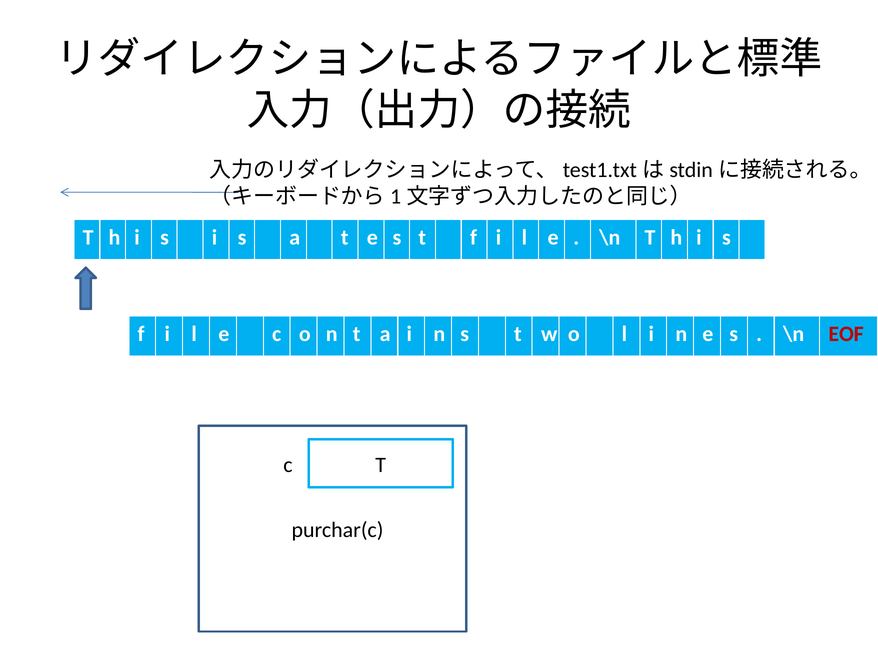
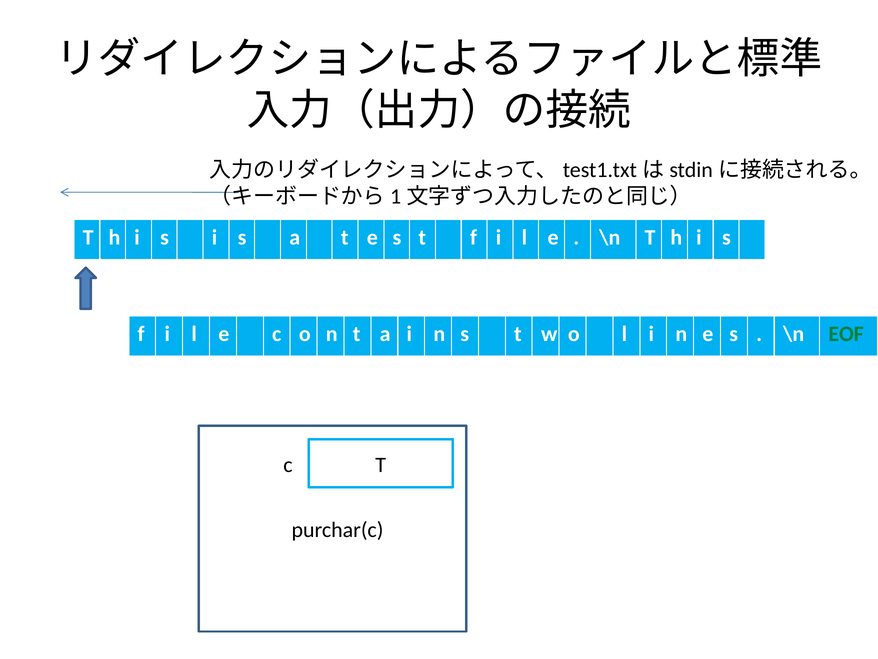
EOF colour: red -> green
